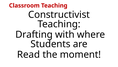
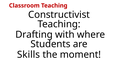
Read: Read -> Skills
